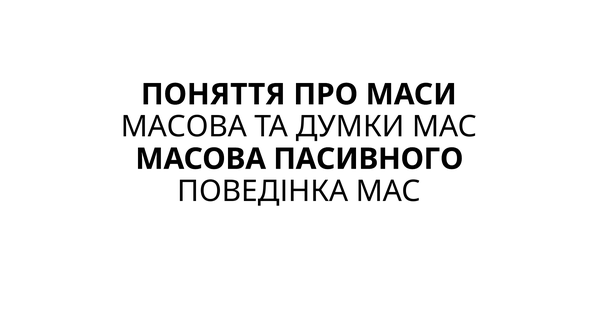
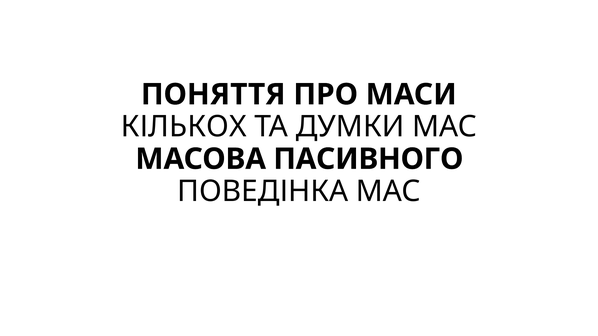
МАСОВА at (184, 127): МАСОВА -> КІЛЬКОХ
